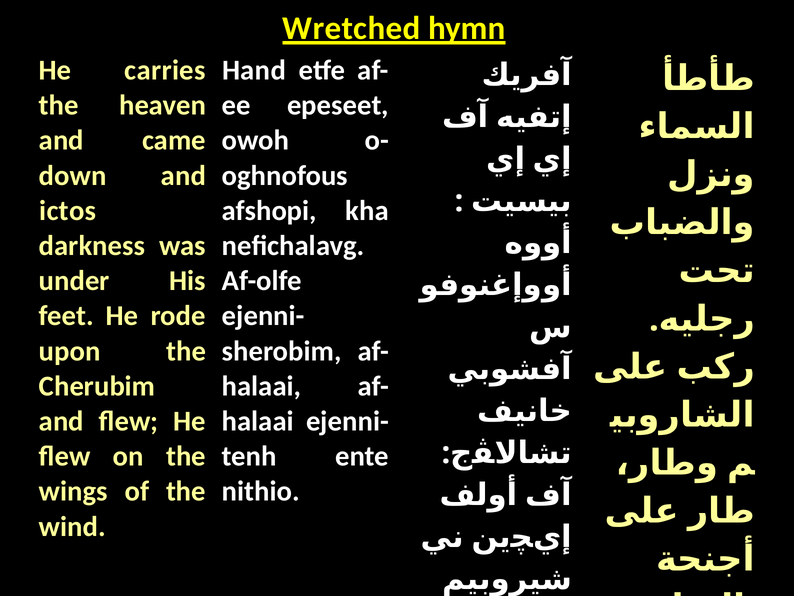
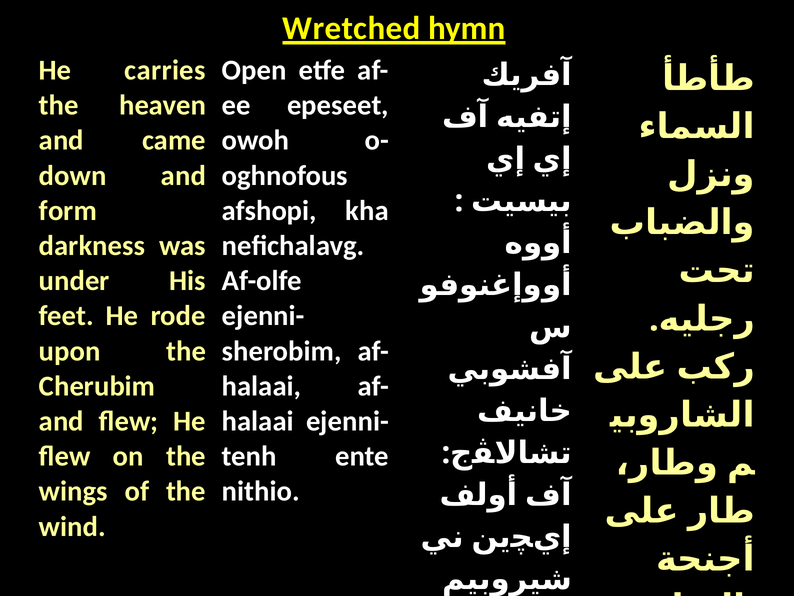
Hand: Hand -> Open
ictos: ictos -> form
